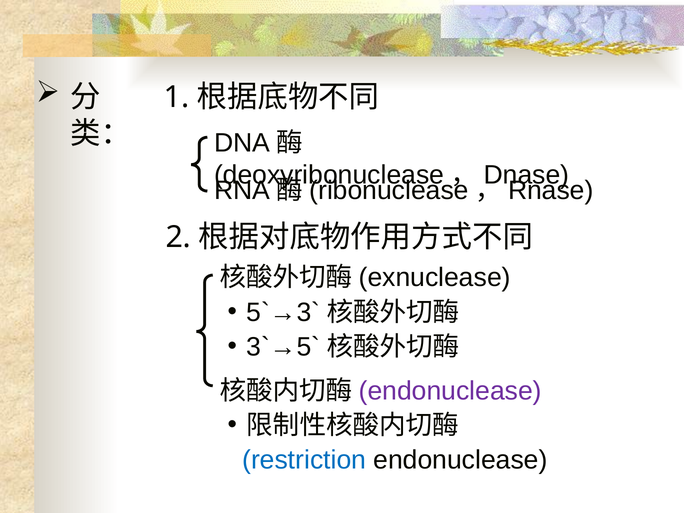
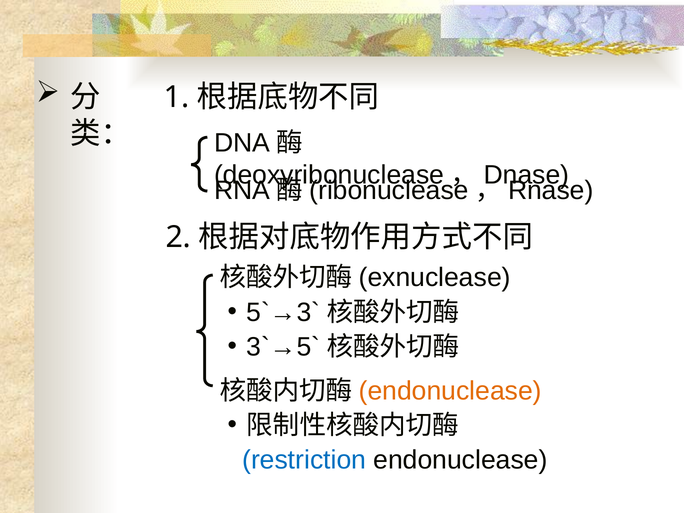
endonuclease at (450, 391) colour: purple -> orange
